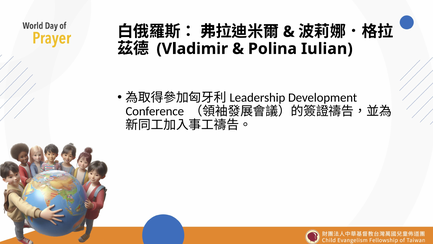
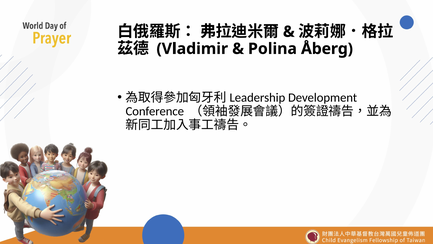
Iulian: Iulian -> Åberg
